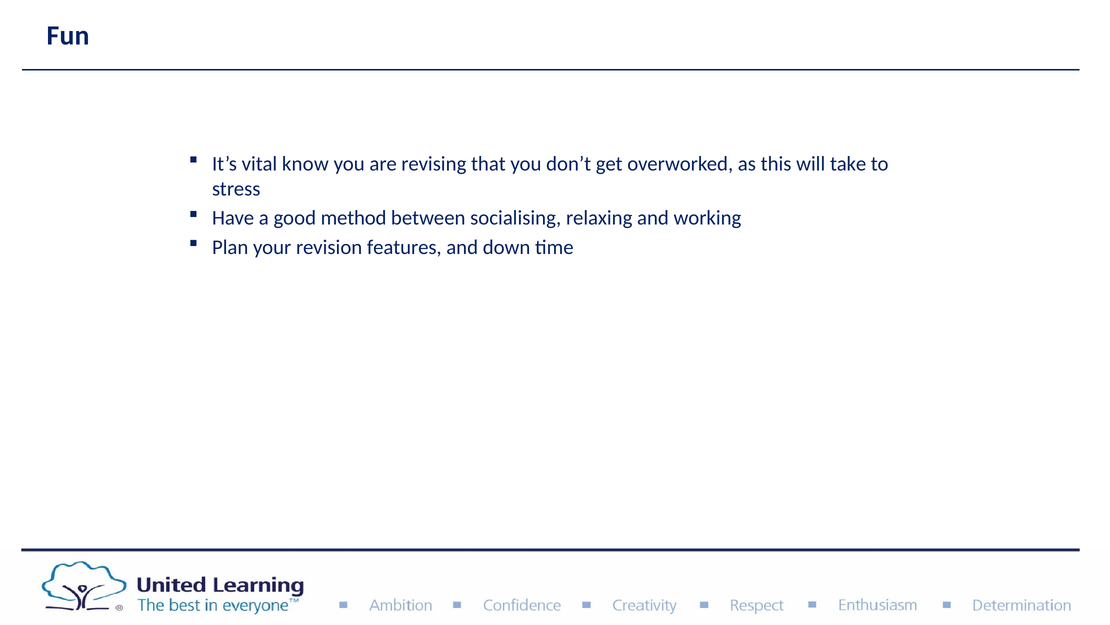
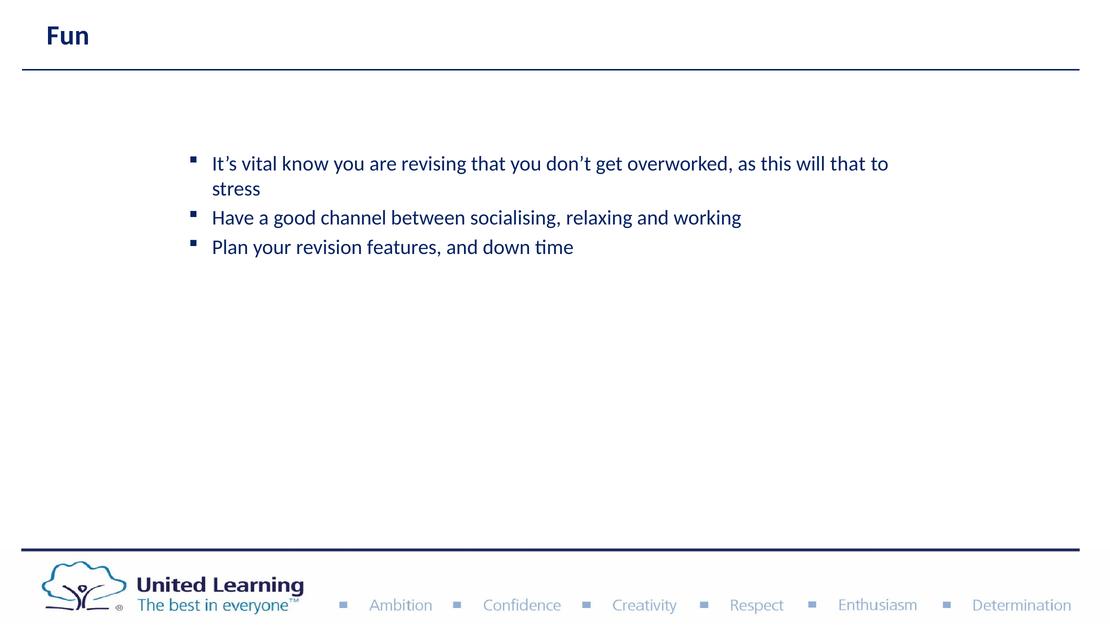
will take: take -> that
method: method -> channel
